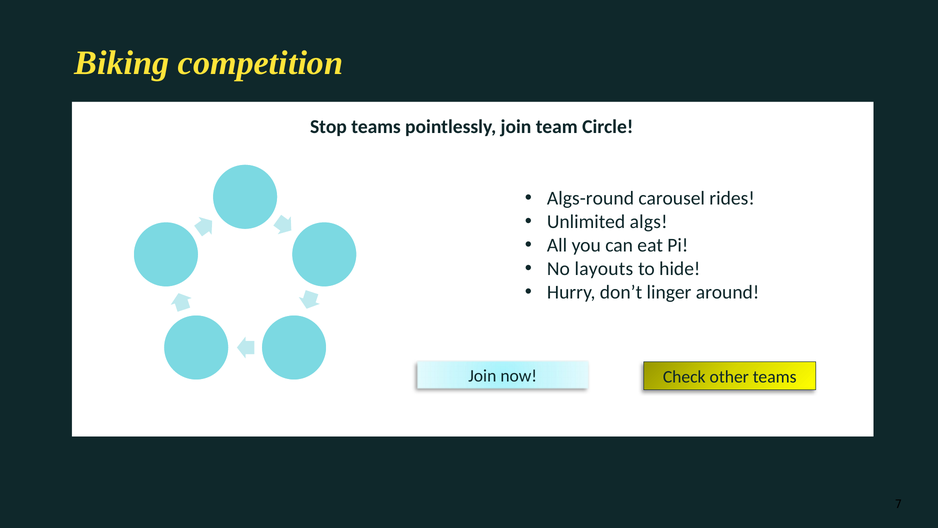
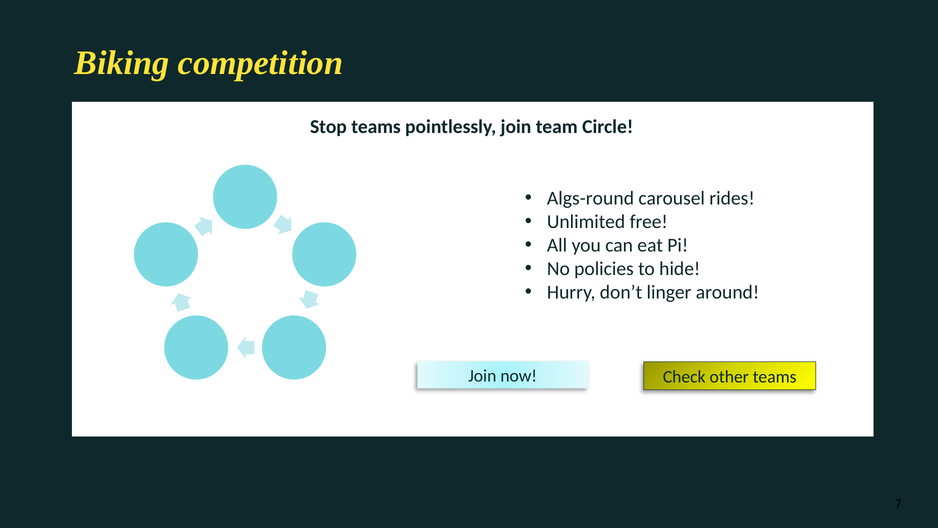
algs: algs -> free
layouts: layouts -> policies
